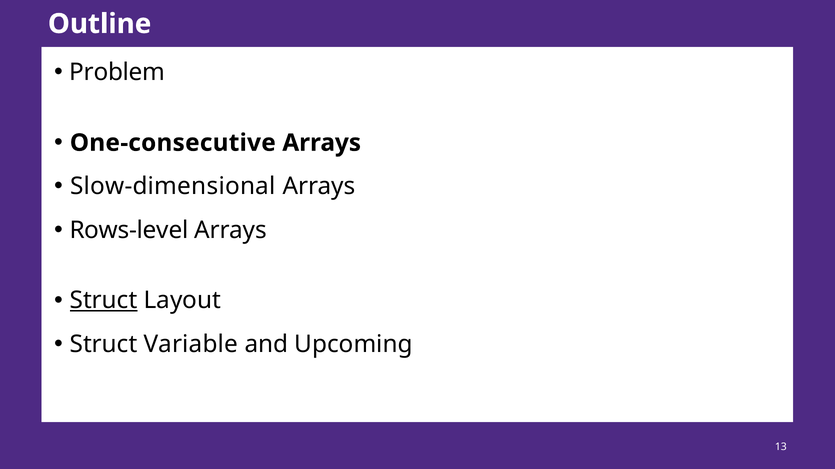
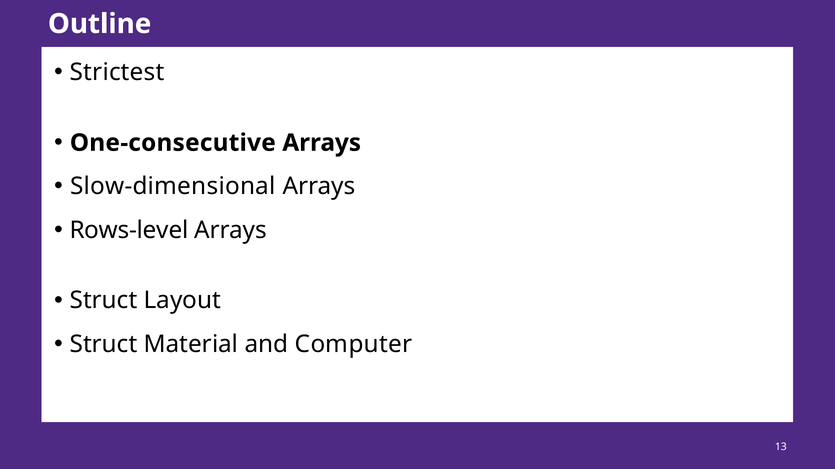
Problem: Problem -> Strictest
Struct at (104, 301) underline: present -> none
Variable: Variable -> Material
Upcoming: Upcoming -> Computer
